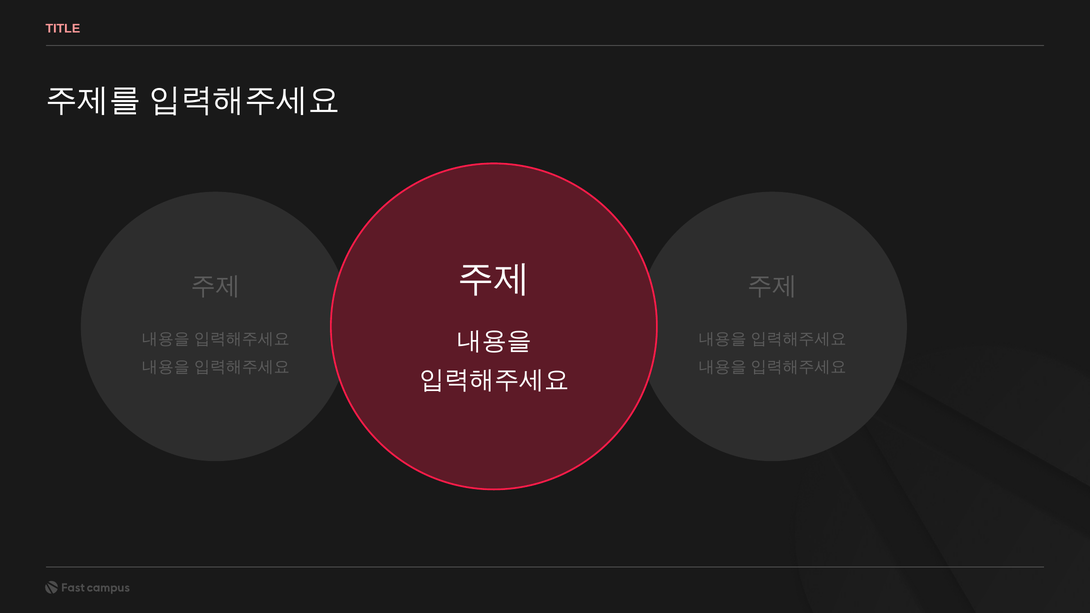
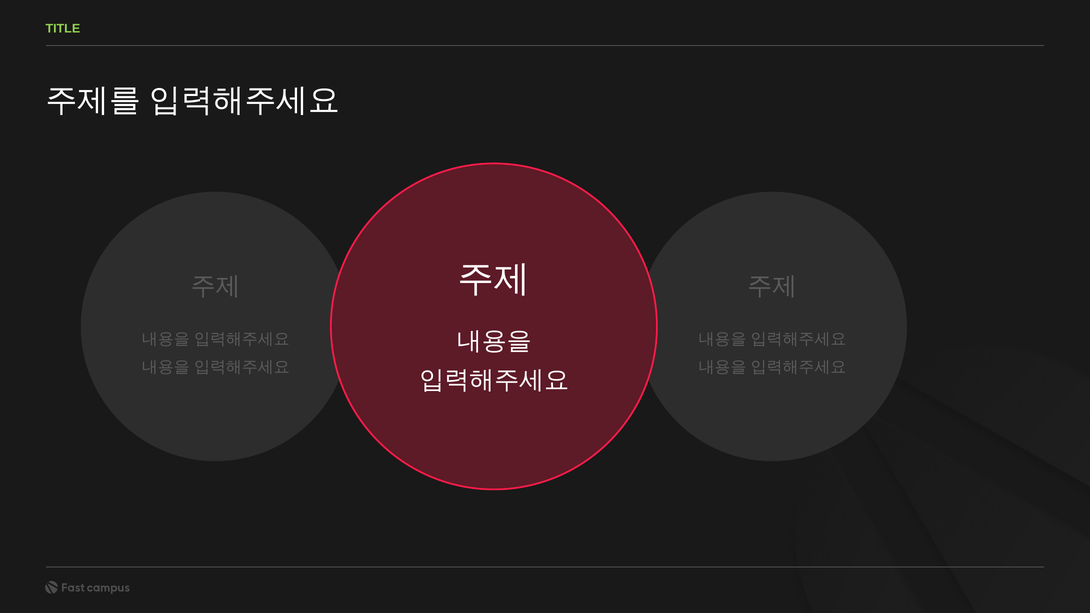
TITLE colour: pink -> light green
